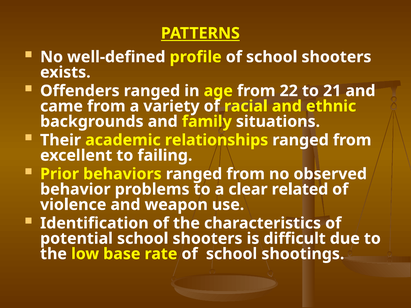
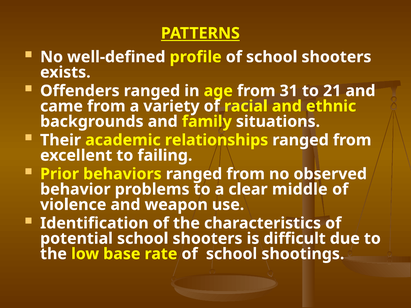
22: 22 -> 31
related: related -> middle
